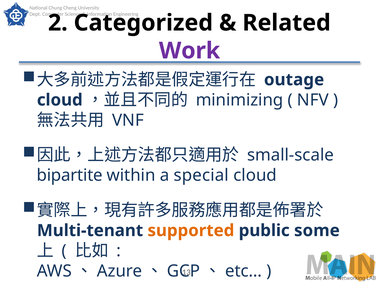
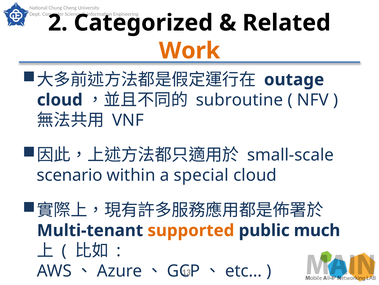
Work colour: purple -> orange
minimizing: minimizing -> subroutine
bipartite: bipartite -> scenario
some: some -> much
